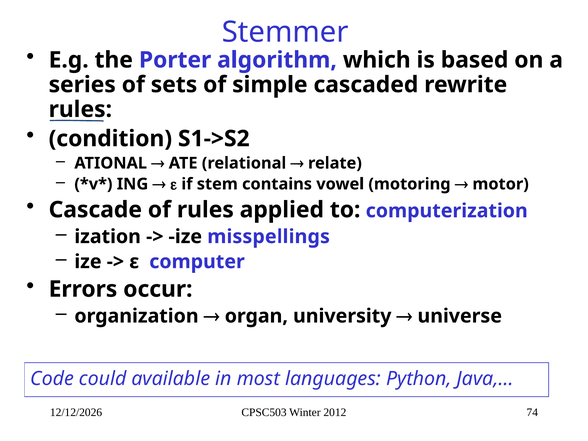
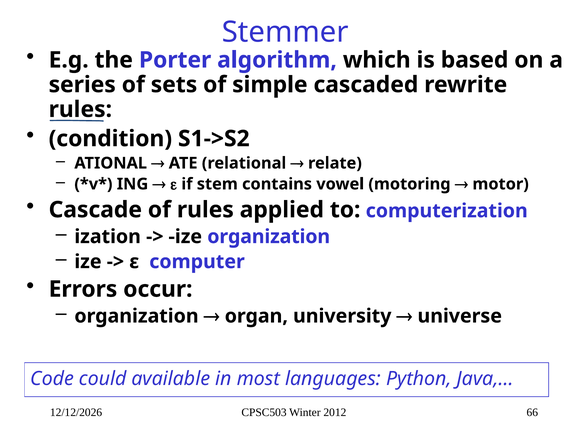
ize misspellings: misspellings -> organization
74: 74 -> 66
